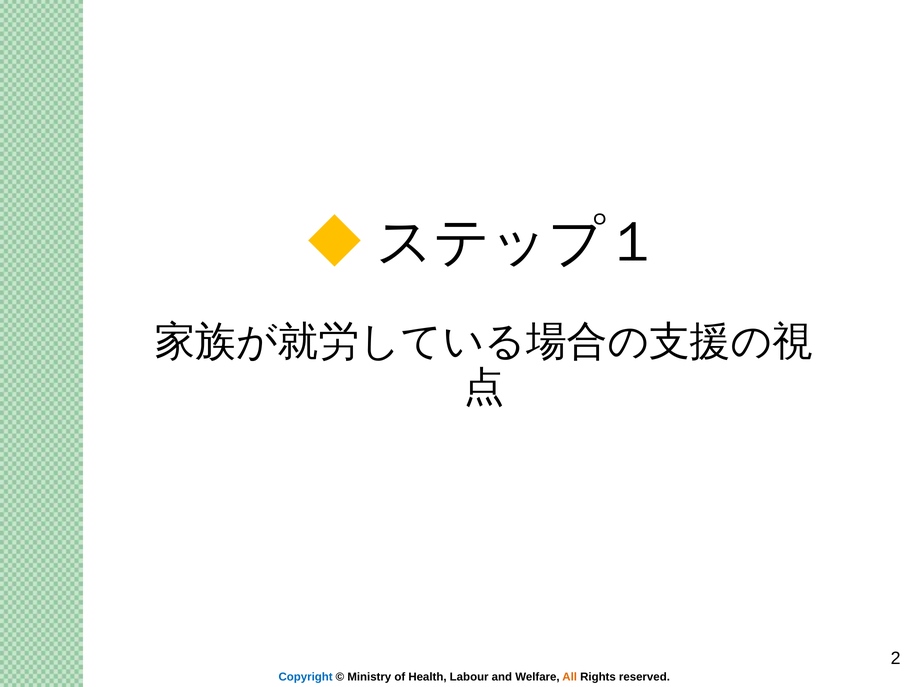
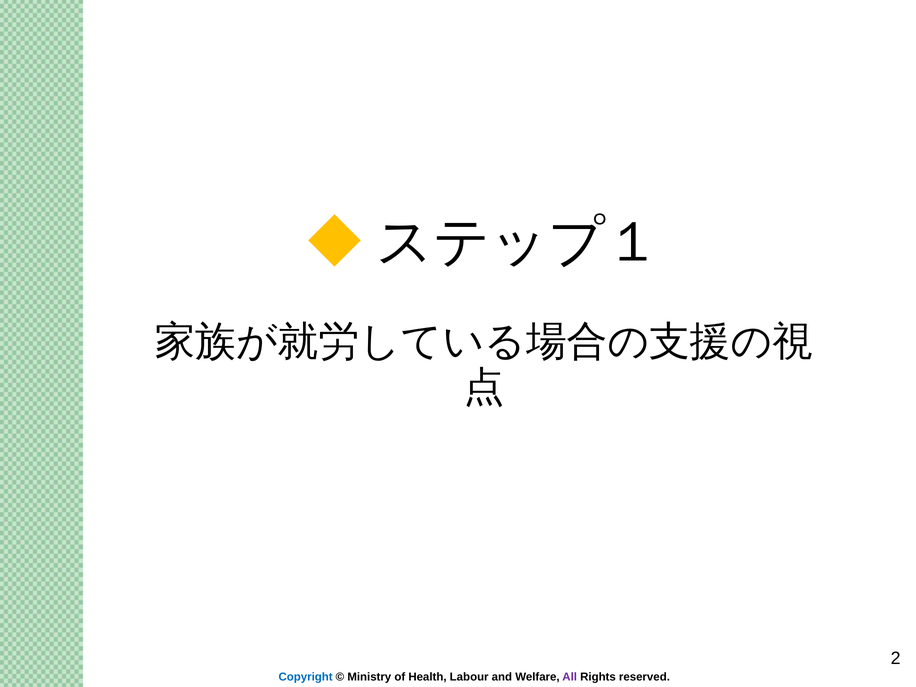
All colour: orange -> purple
